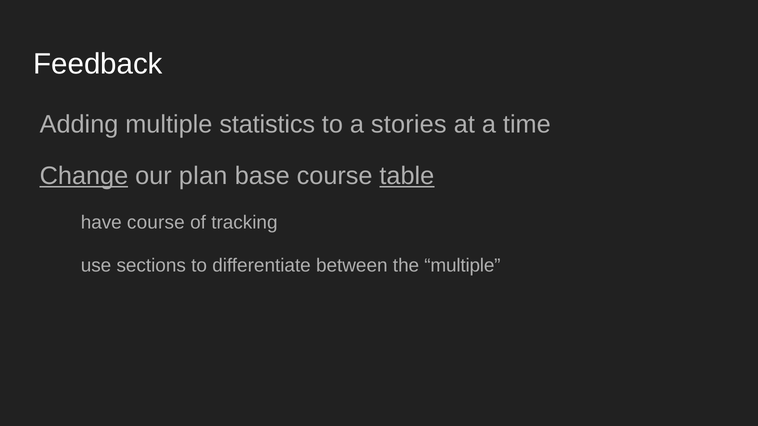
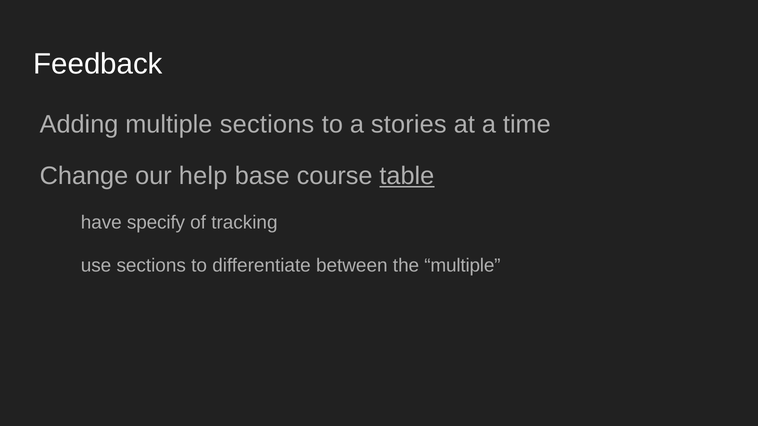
multiple statistics: statistics -> sections
Change underline: present -> none
plan: plan -> help
have course: course -> specify
